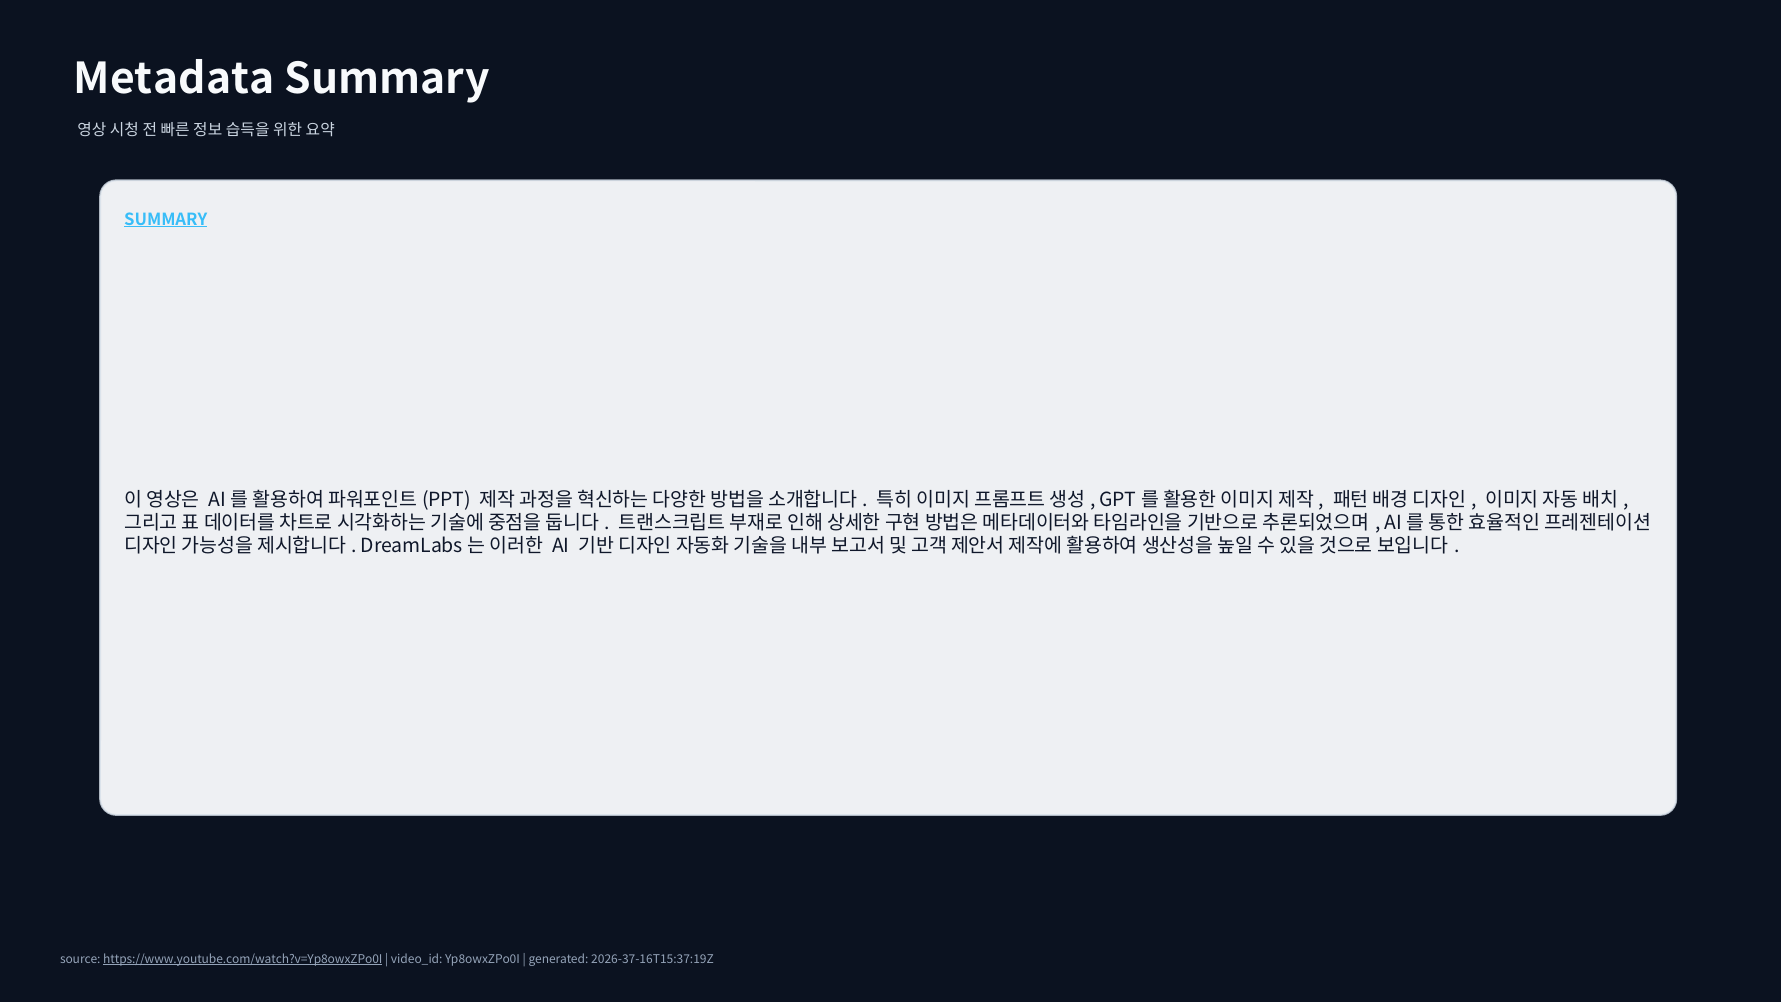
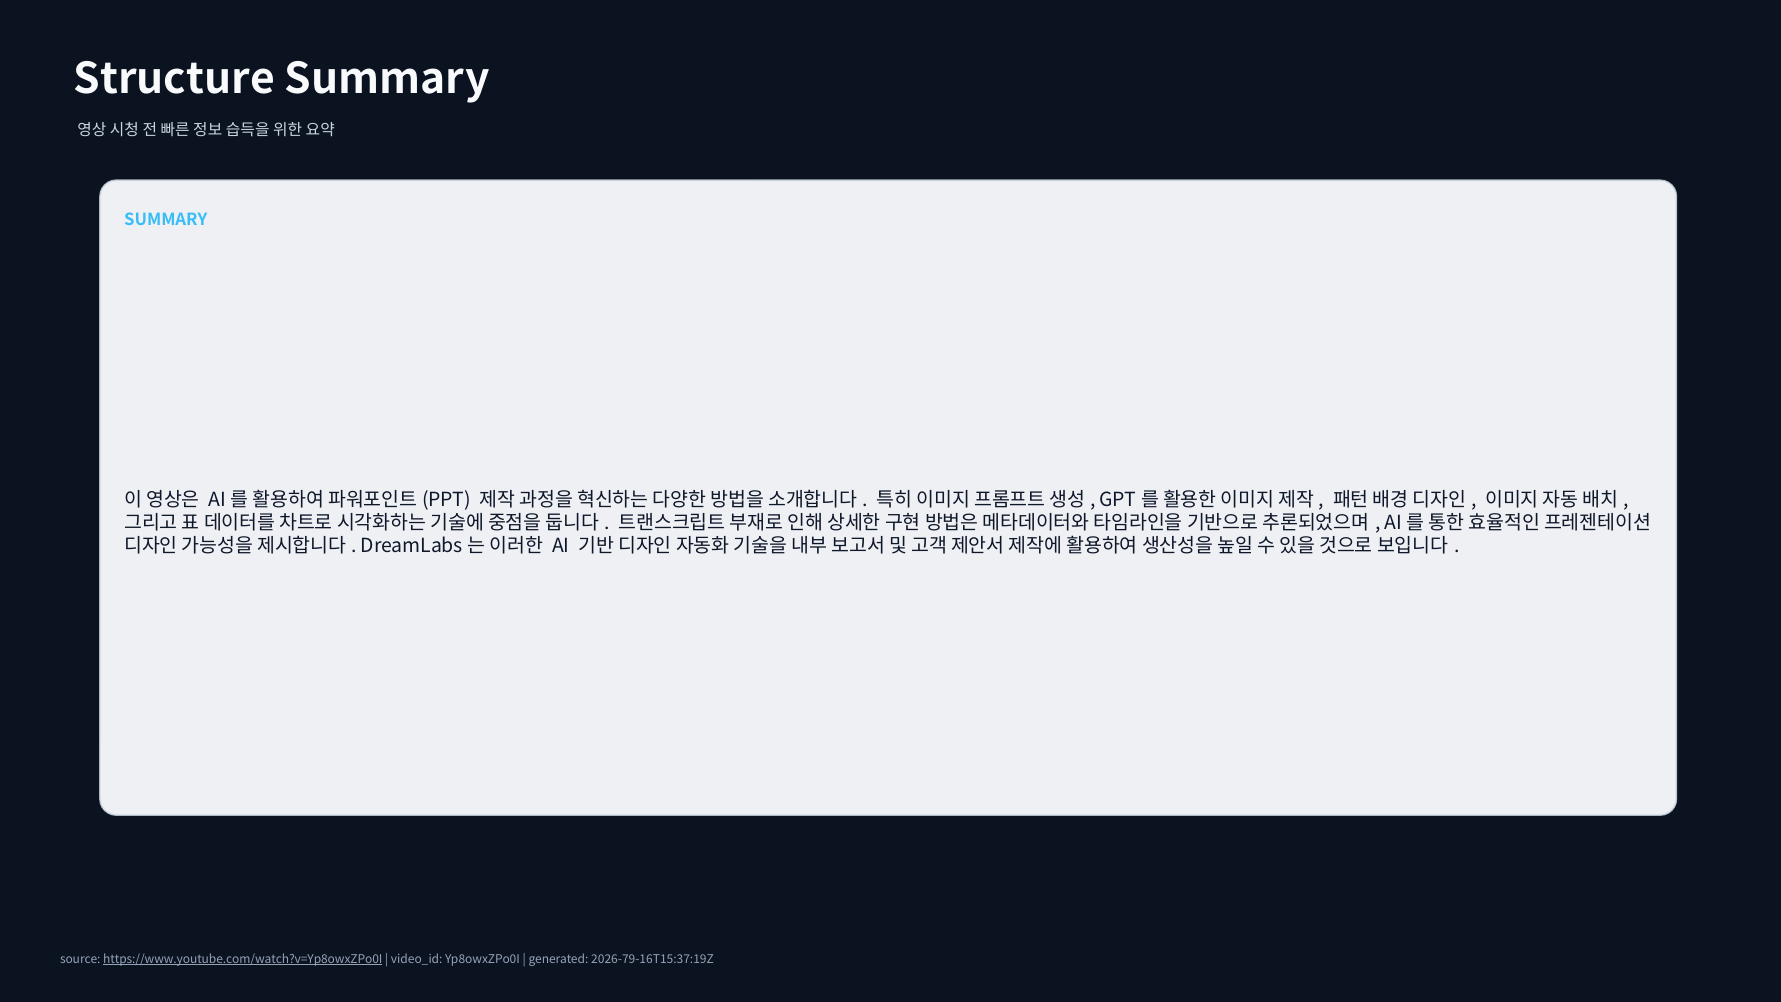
Metadata: Metadata -> Structure
SUMMARY at (166, 220) underline: present -> none
2026-37-16T15:37:19Z: 2026-37-16T15:37:19Z -> 2026-79-16T15:37:19Z
